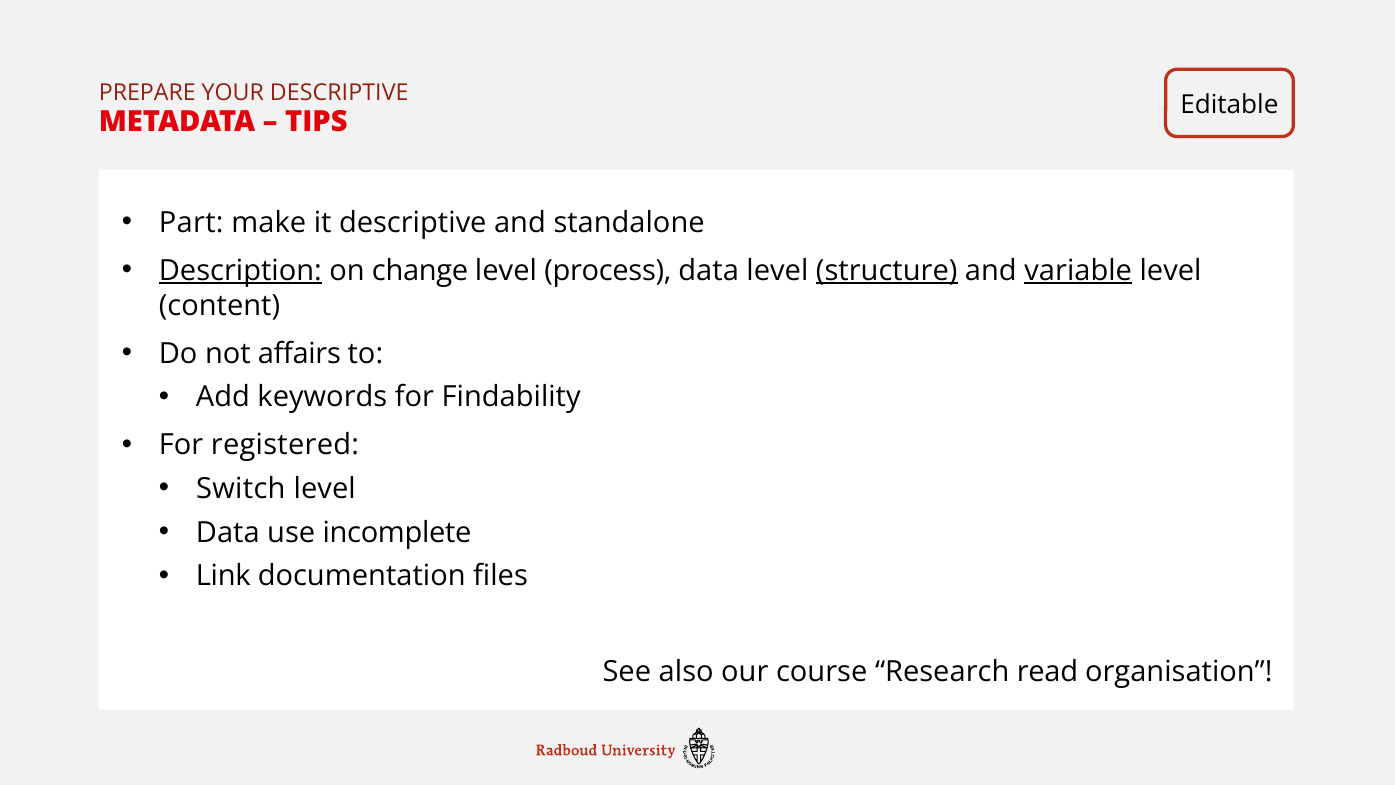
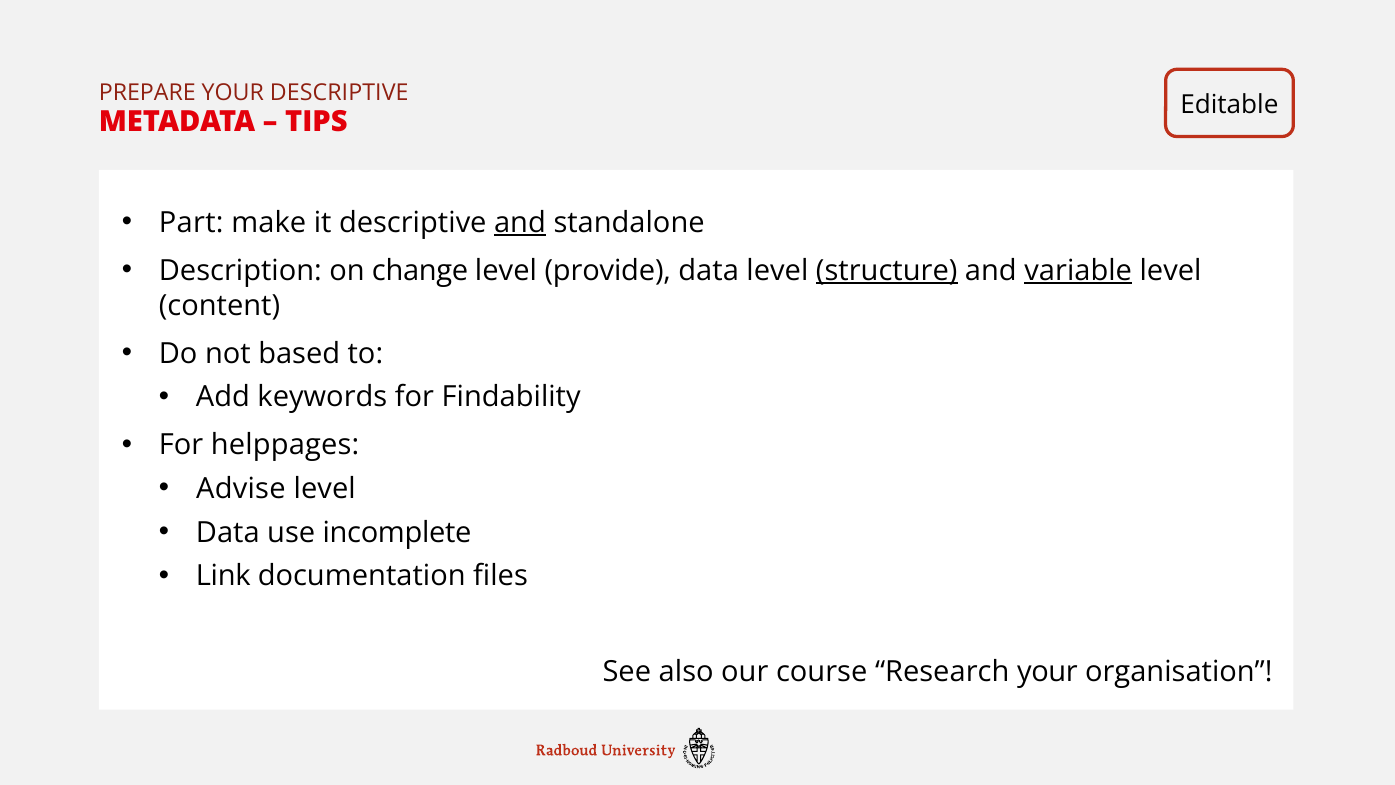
and at (520, 223) underline: none -> present
Description underline: present -> none
process: process -> provide
affairs: affairs -> based
registered: registered -> helppages
Switch: Switch -> Advise
Research read: read -> your
